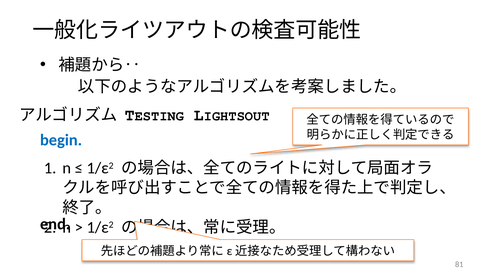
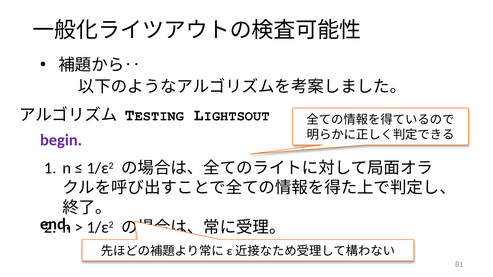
begin colour: blue -> purple
